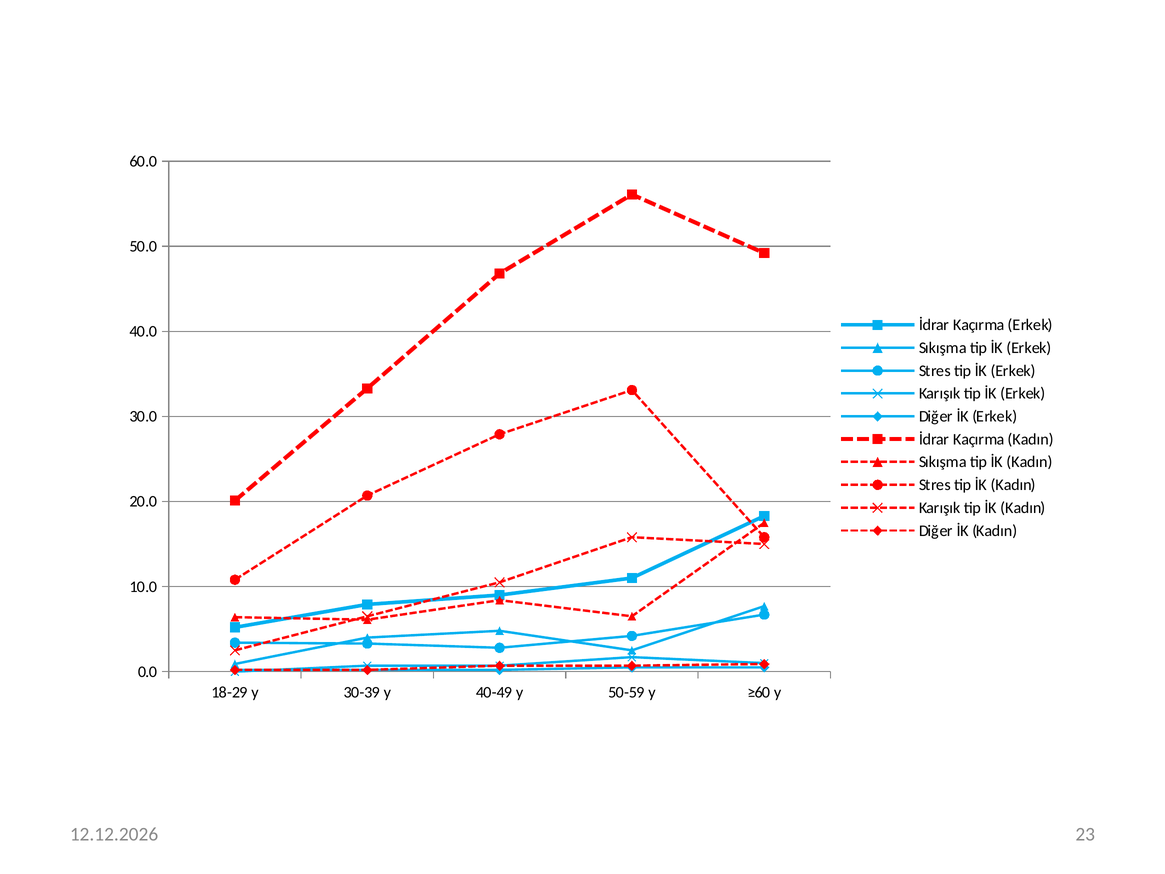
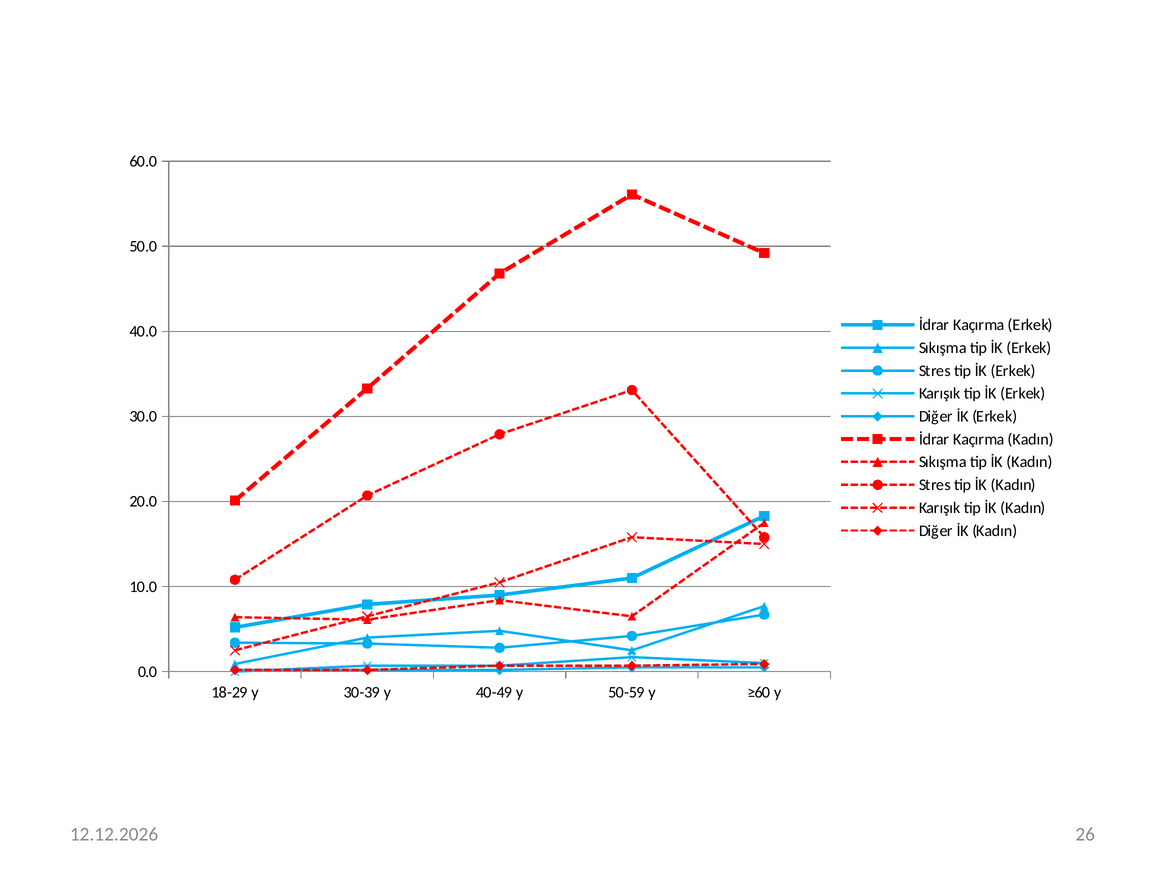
23: 23 -> 26
